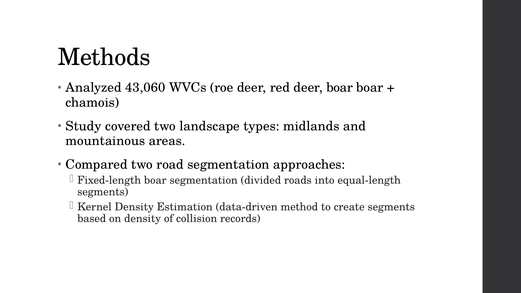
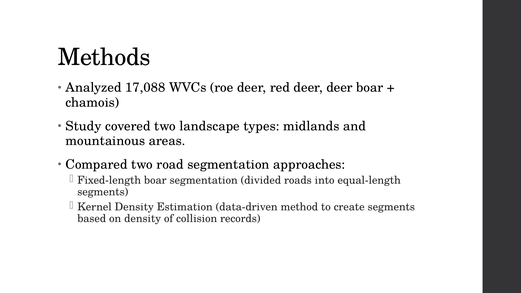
43,060: 43,060 -> 17,088
deer boar: boar -> deer
